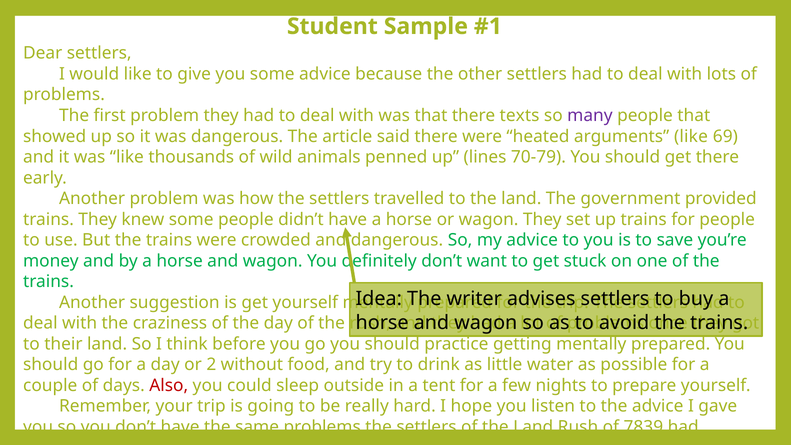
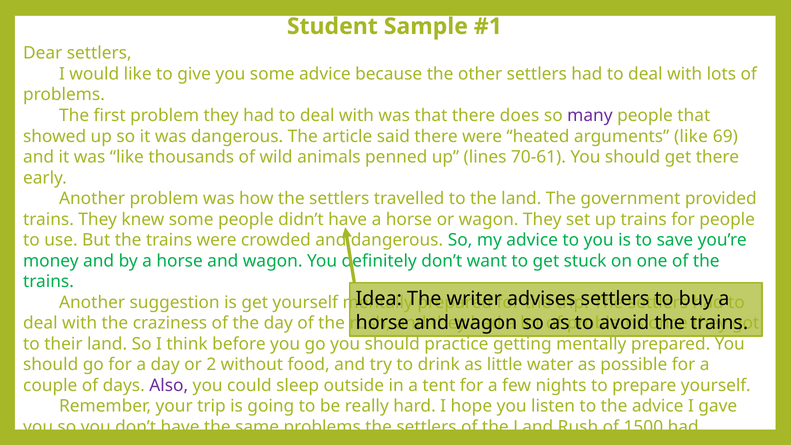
texts: texts -> does
70-79: 70-79 -> 70-61
Also colour: red -> purple
7839: 7839 -> 1500
